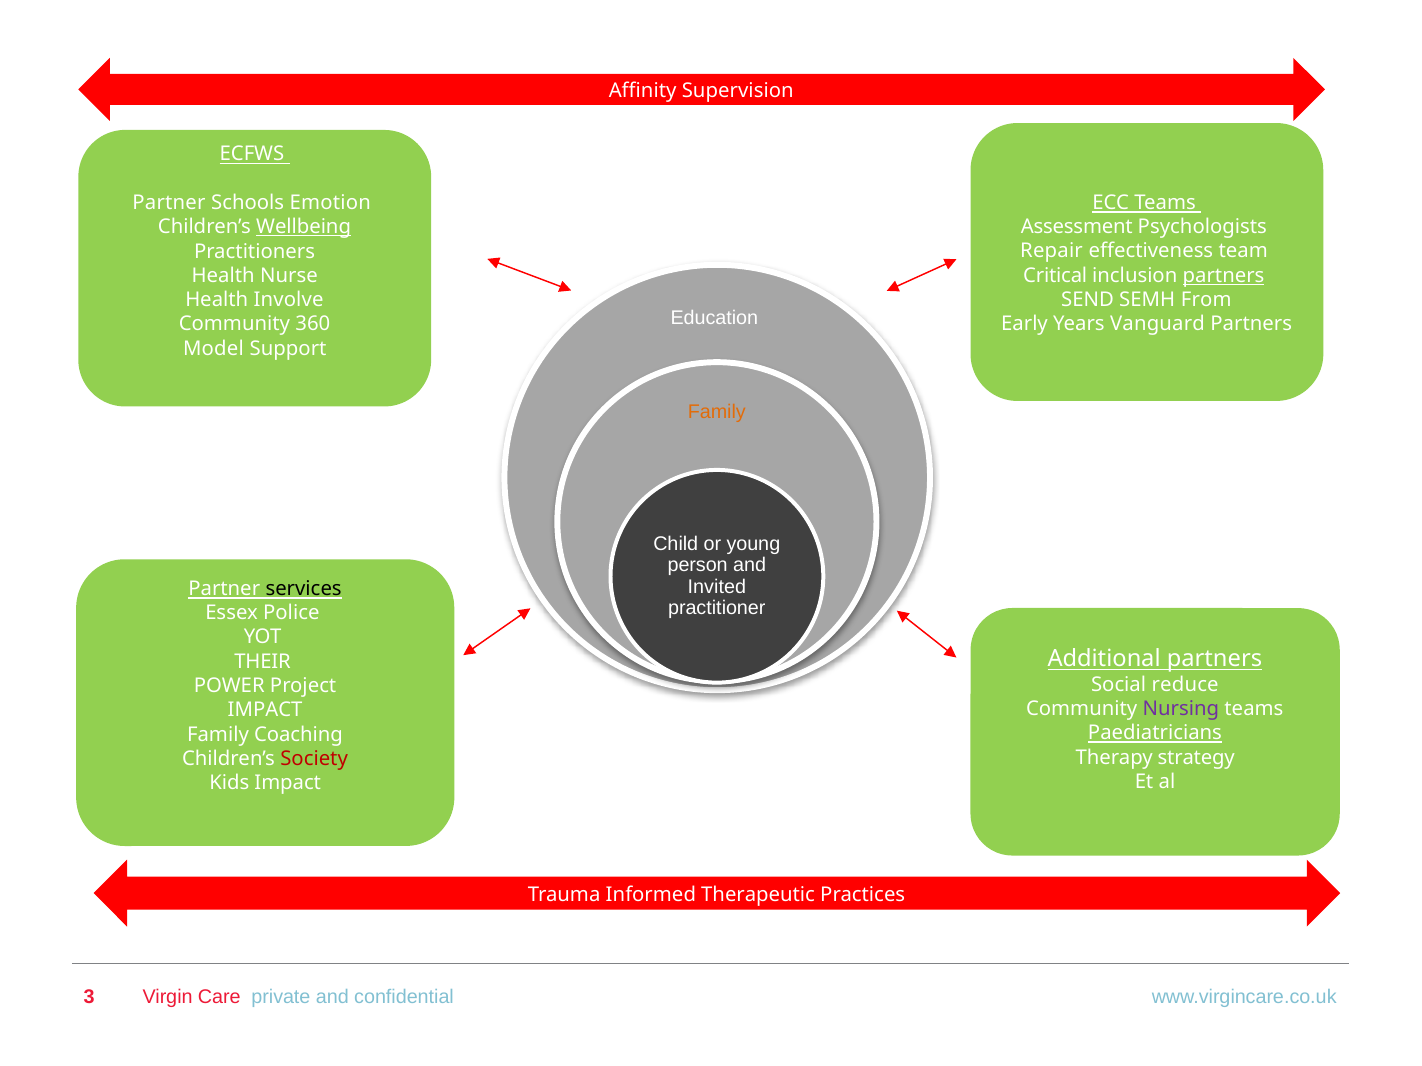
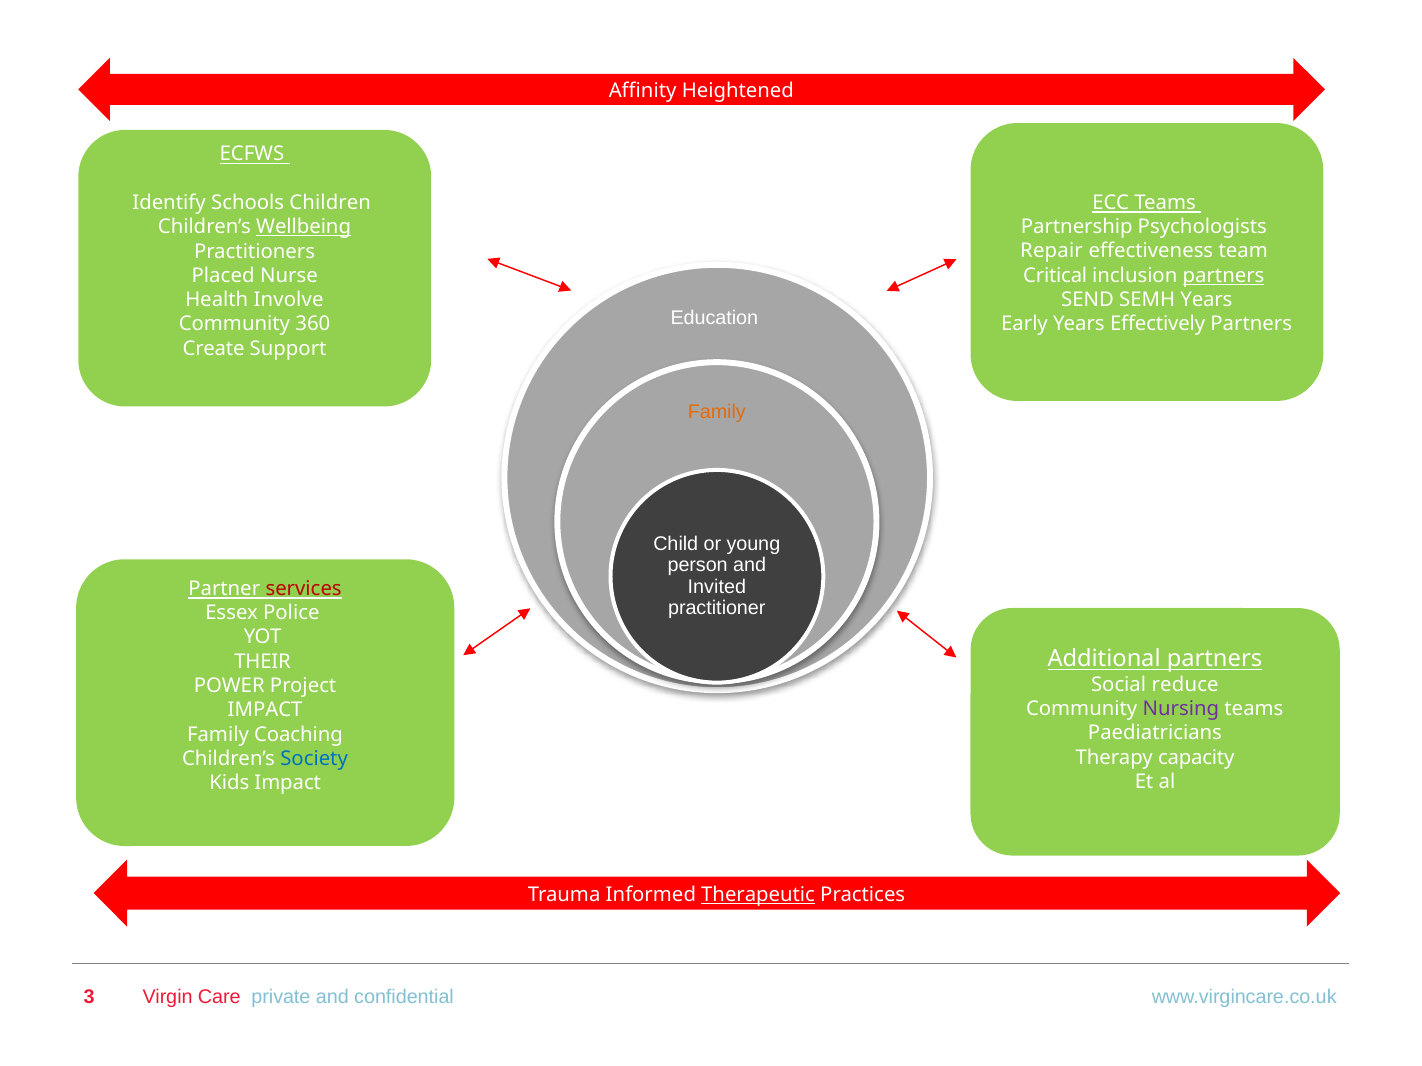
Supervision: Supervision -> Heightened
Partner at (169, 203): Partner -> Identify
Emotion: Emotion -> Children
Assessment: Assessment -> Partnership
Health at (223, 276): Health -> Placed
SEMH From: From -> Years
Vanguard: Vanguard -> Effectively
Model: Model -> Create
services colour: black -> red
Paediatricians underline: present -> none
strategy: strategy -> capacity
Society colour: red -> blue
Therapeutic underline: none -> present
